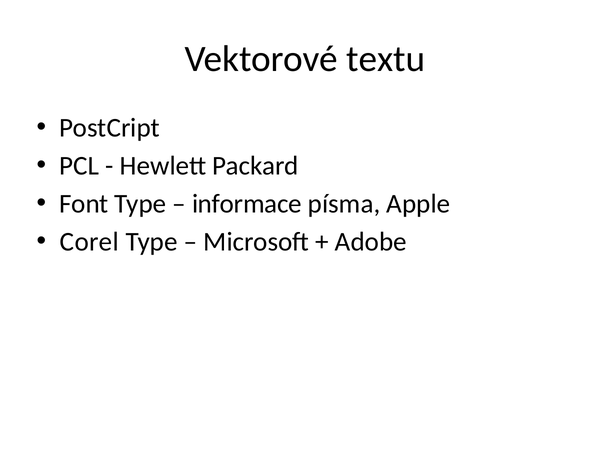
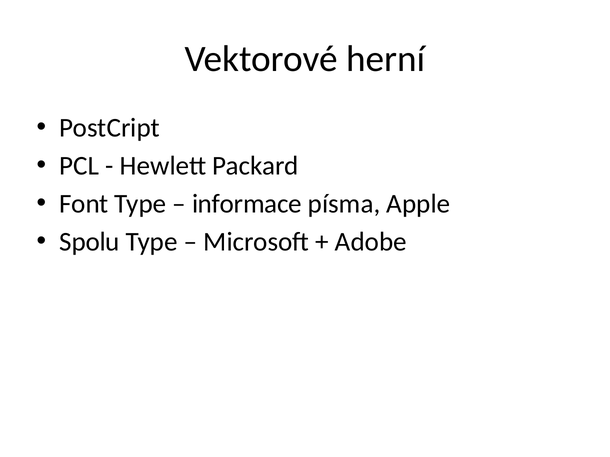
textu: textu -> herní
Corel: Corel -> Spolu
